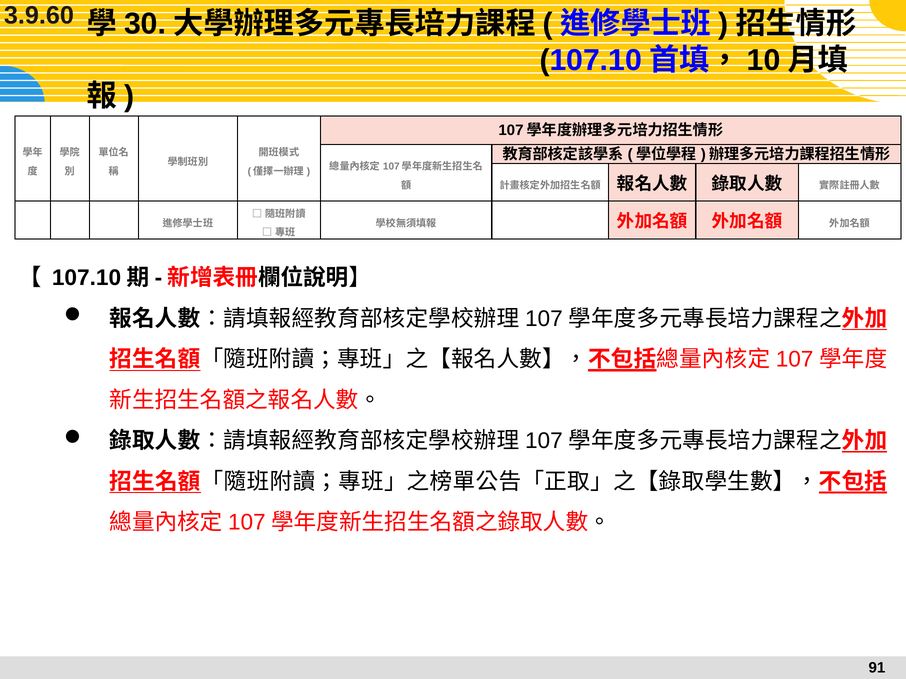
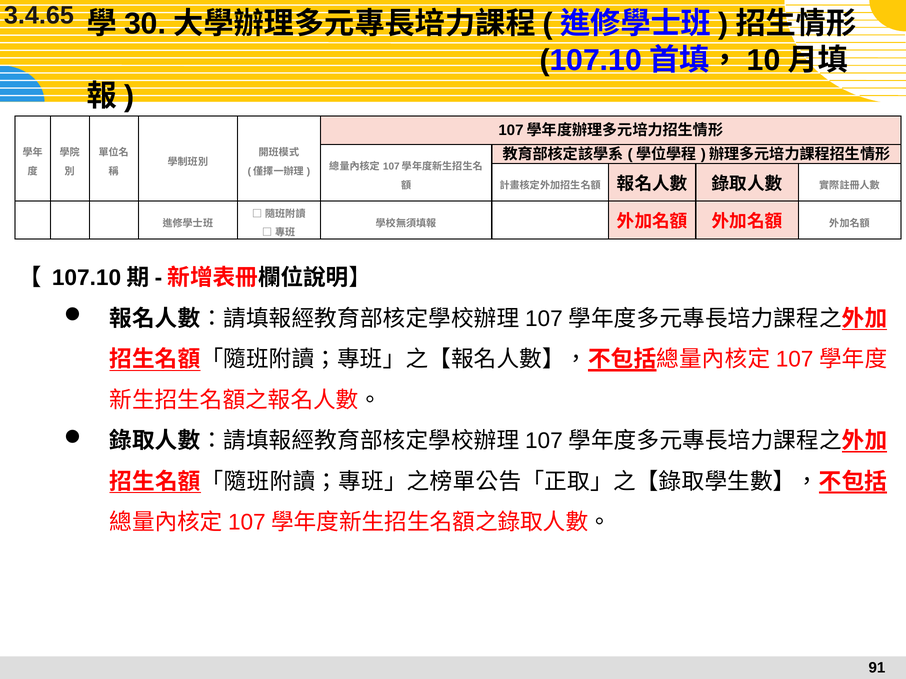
3.9.60: 3.9.60 -> 3.4.65
